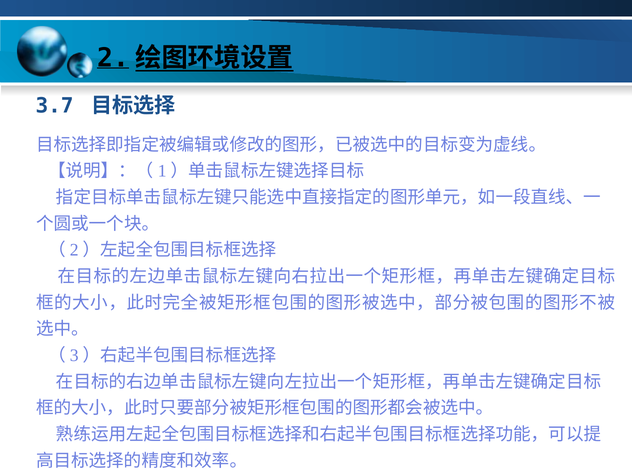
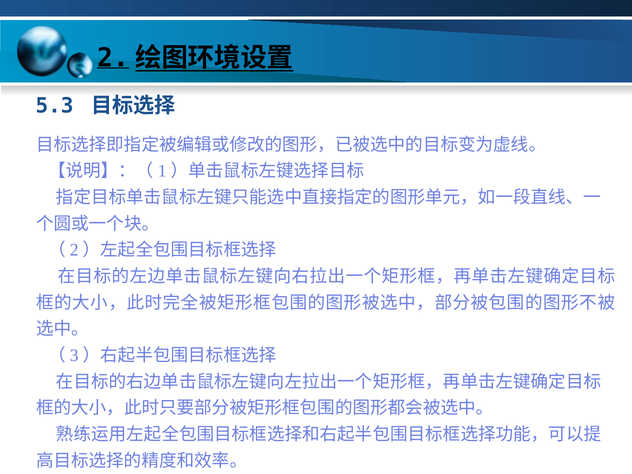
3.7: 3.7 -> 5.3
